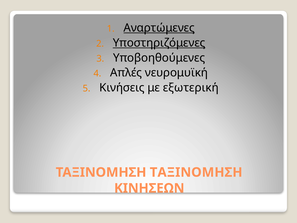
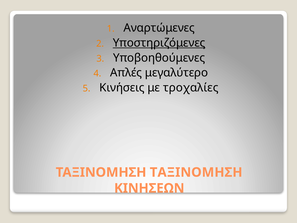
Αναρτώμενες underline: present -> none
νευρομυϊκή: νευρομυϊκή -> μεγαλύτερο
εξωτερική: εξωτερική -> τροχαλίες
